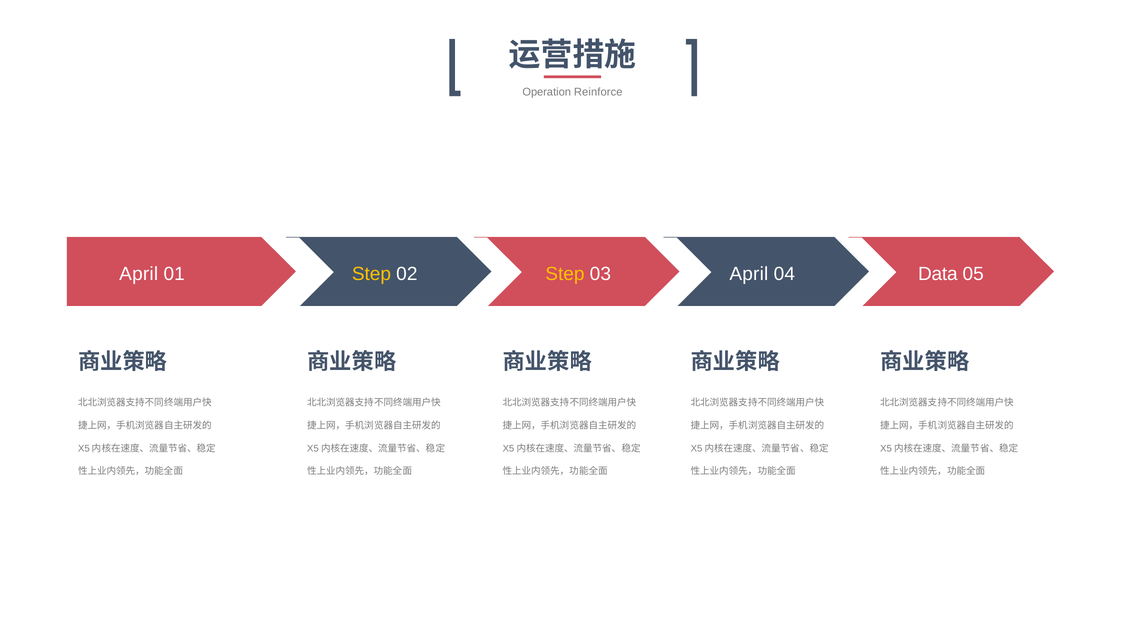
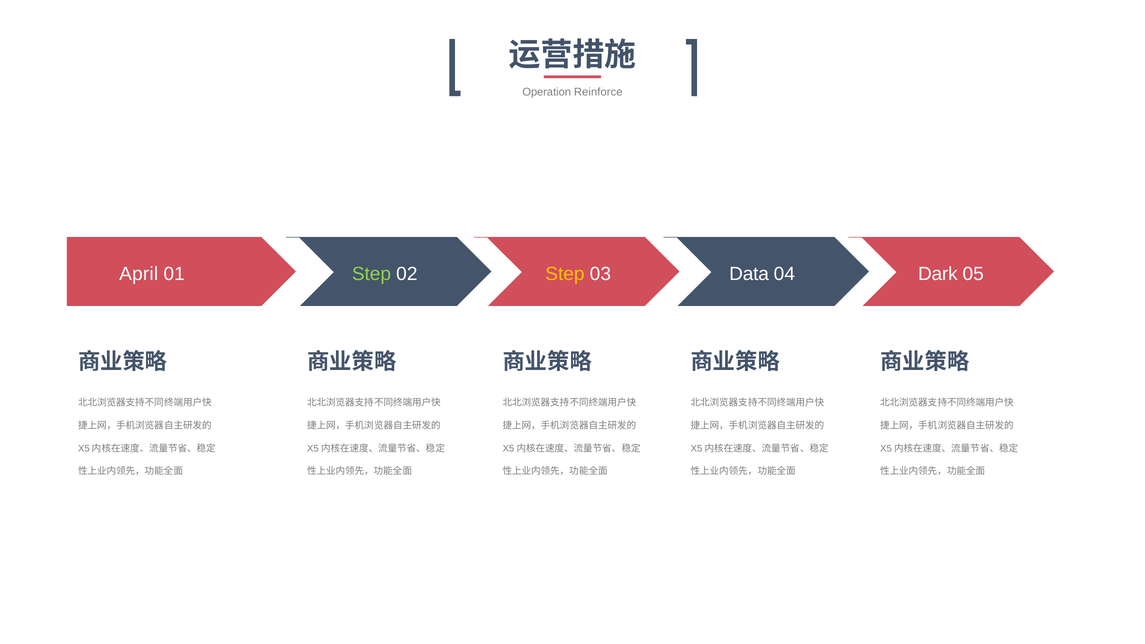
Step at (371, 274) colour: yellow -> light green
03 April: April -> Data
Data: Data -> Dark
